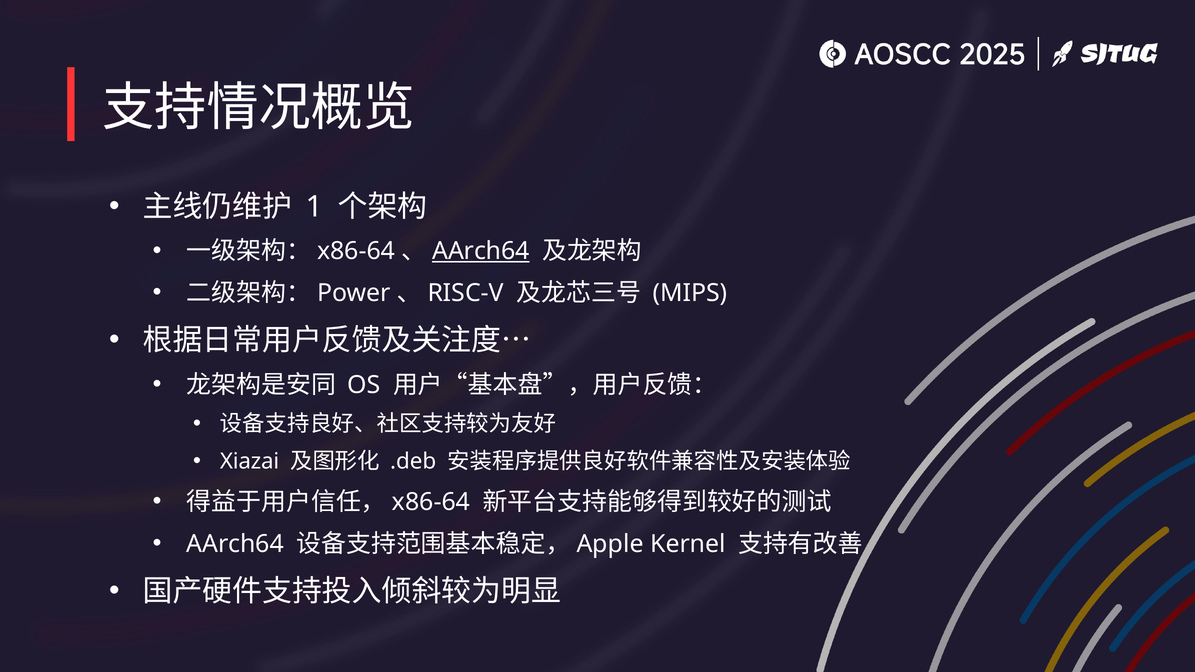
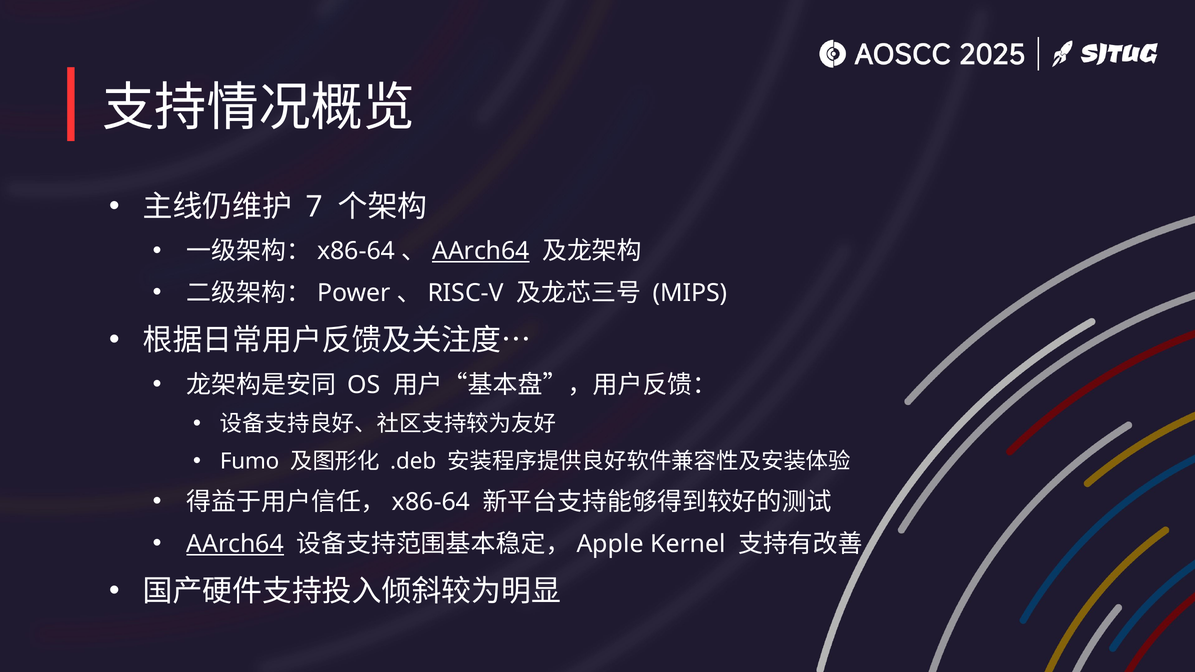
1: 1 -> 7
Xiazai: Xiazai -> Fumo
AArch64 at (235, 544) underline: none -> present
